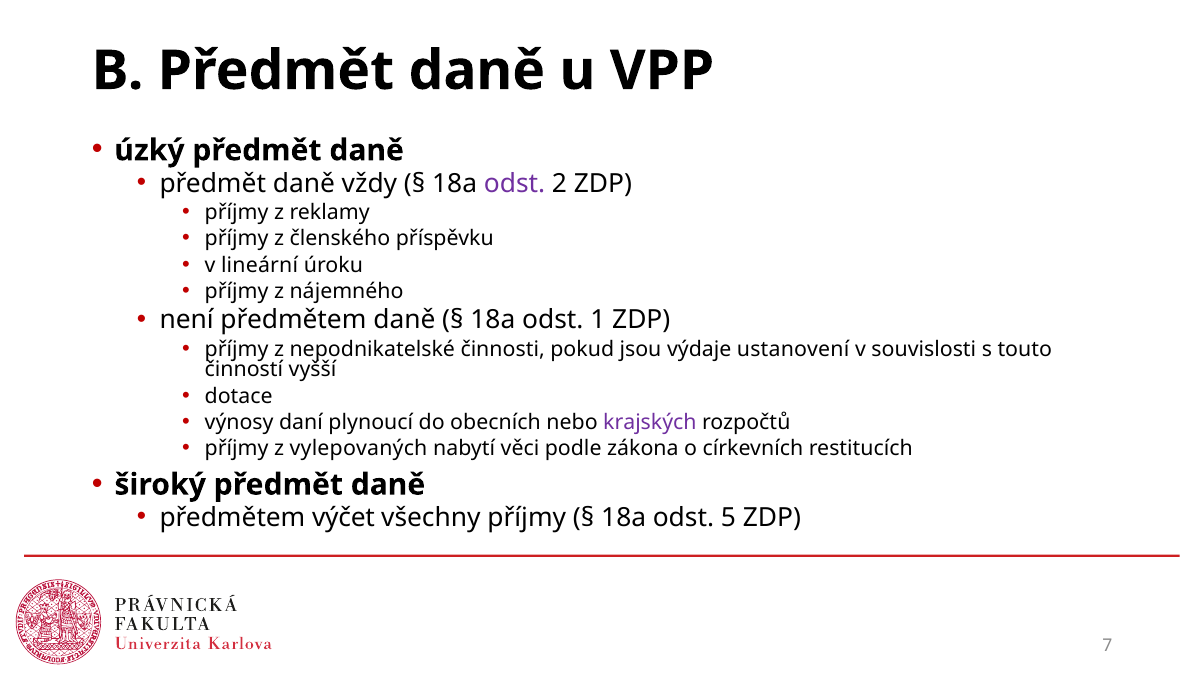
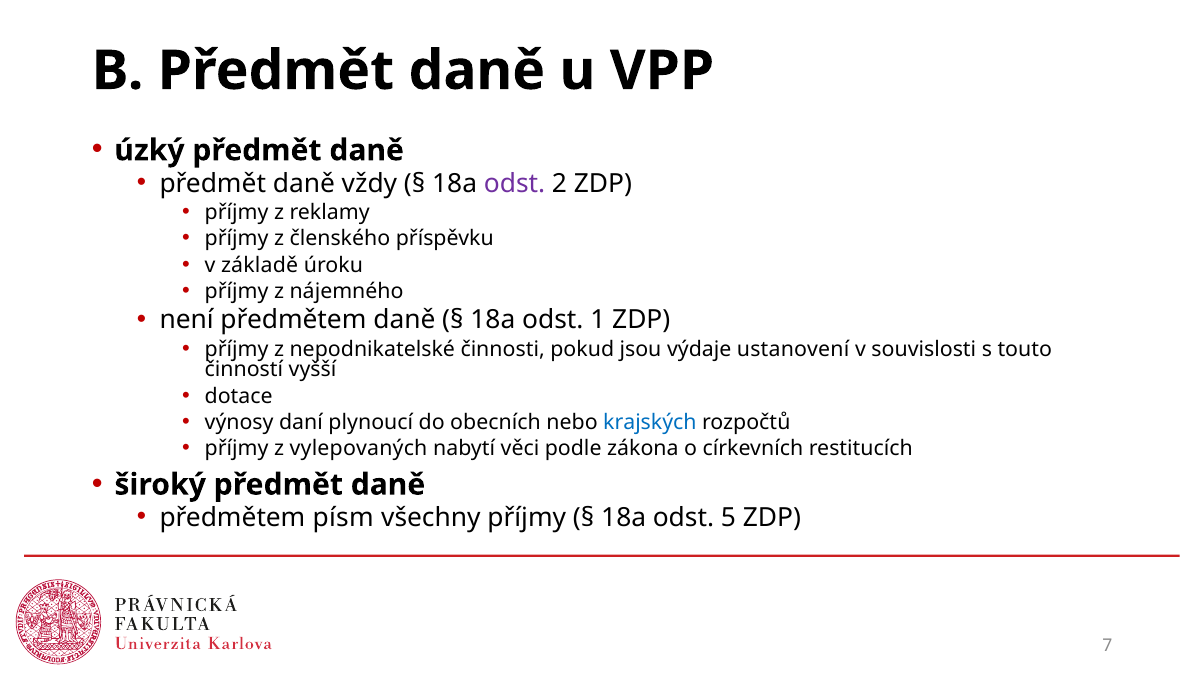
lineární: lineární -> základě
krajských colour: purple -> blue
výčet: výčet -> písm
